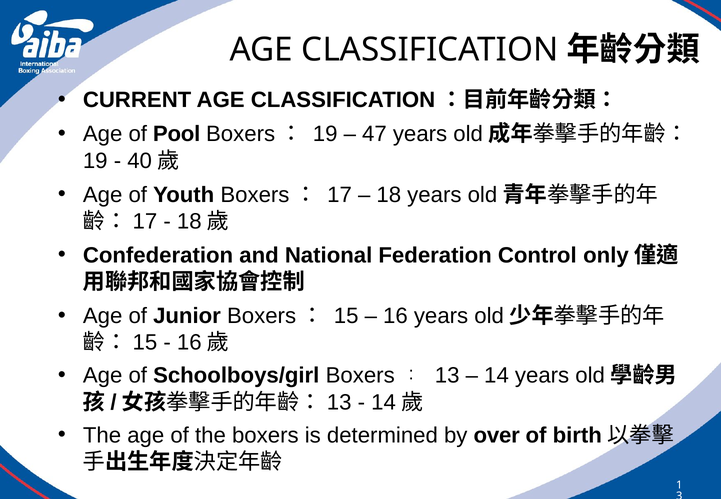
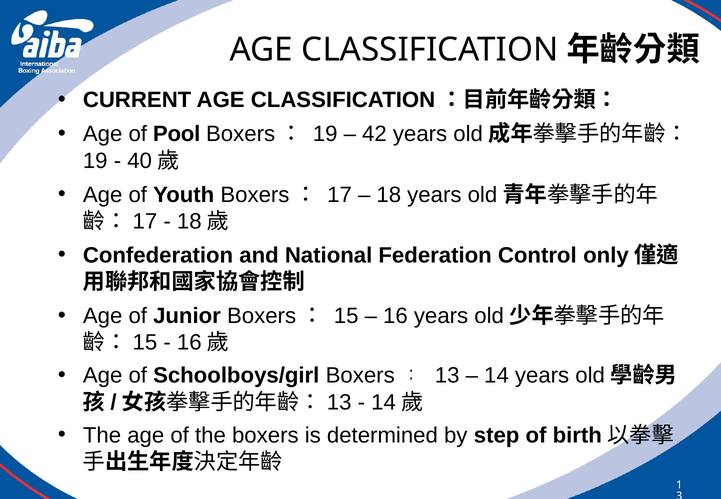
47: 47 -> 42
over: over -> step
